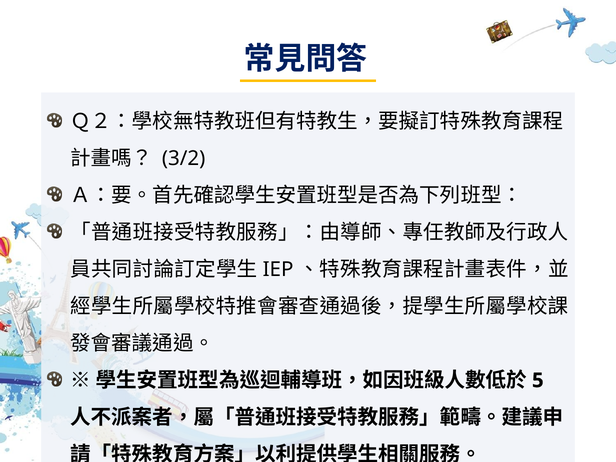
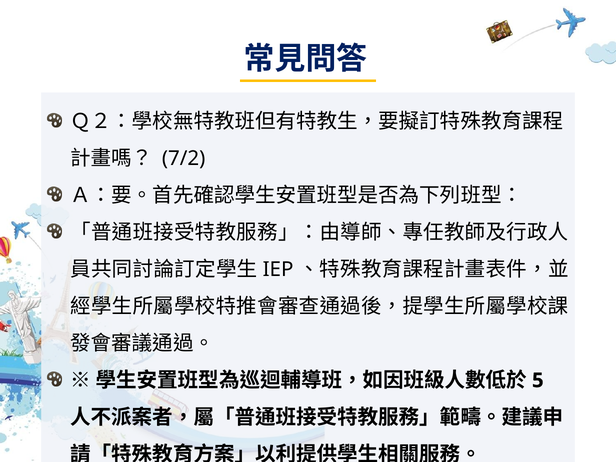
3/2: 3/2 -> 7/2
